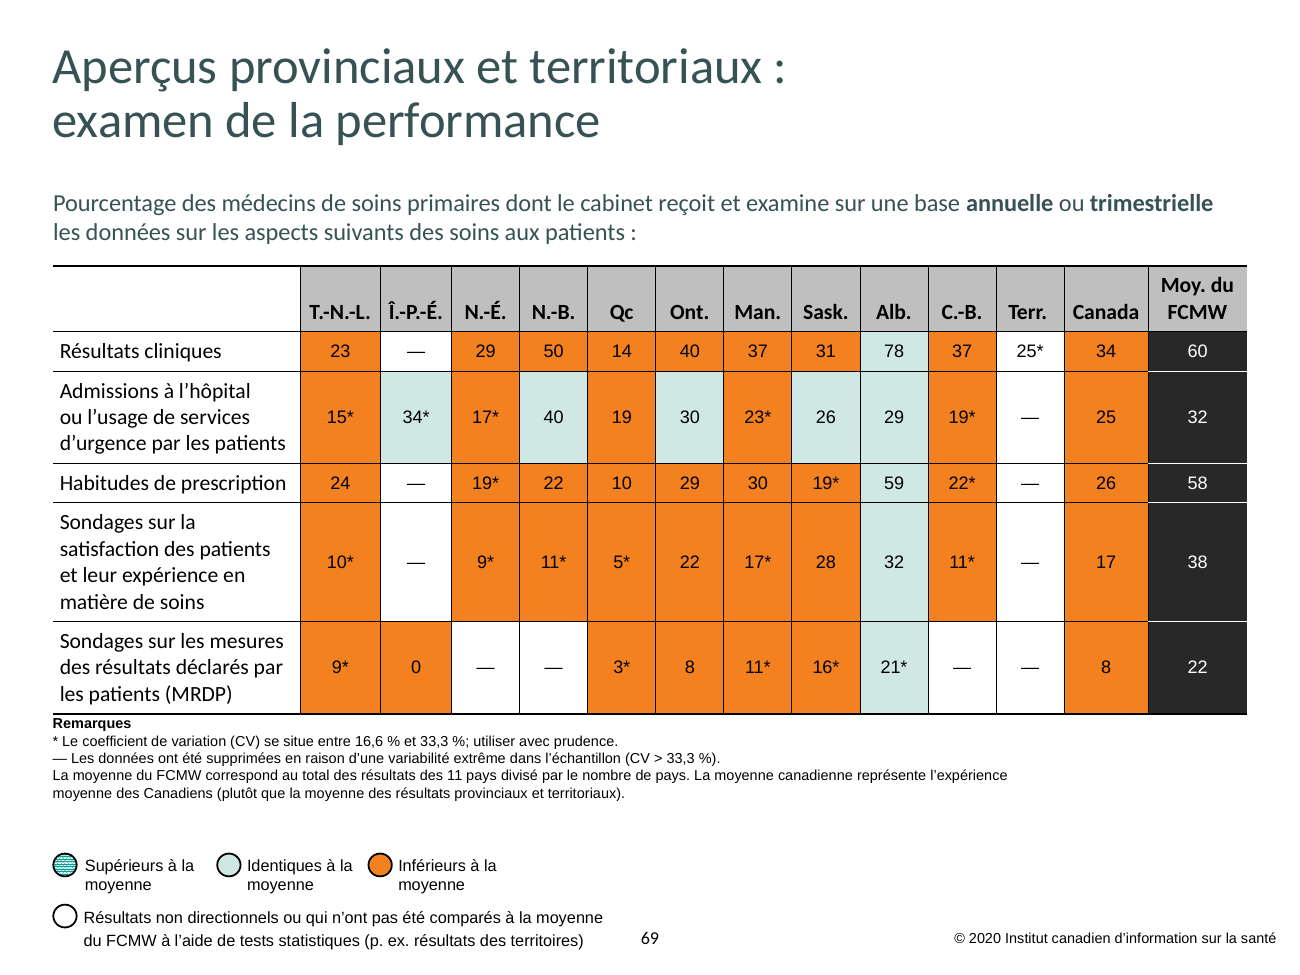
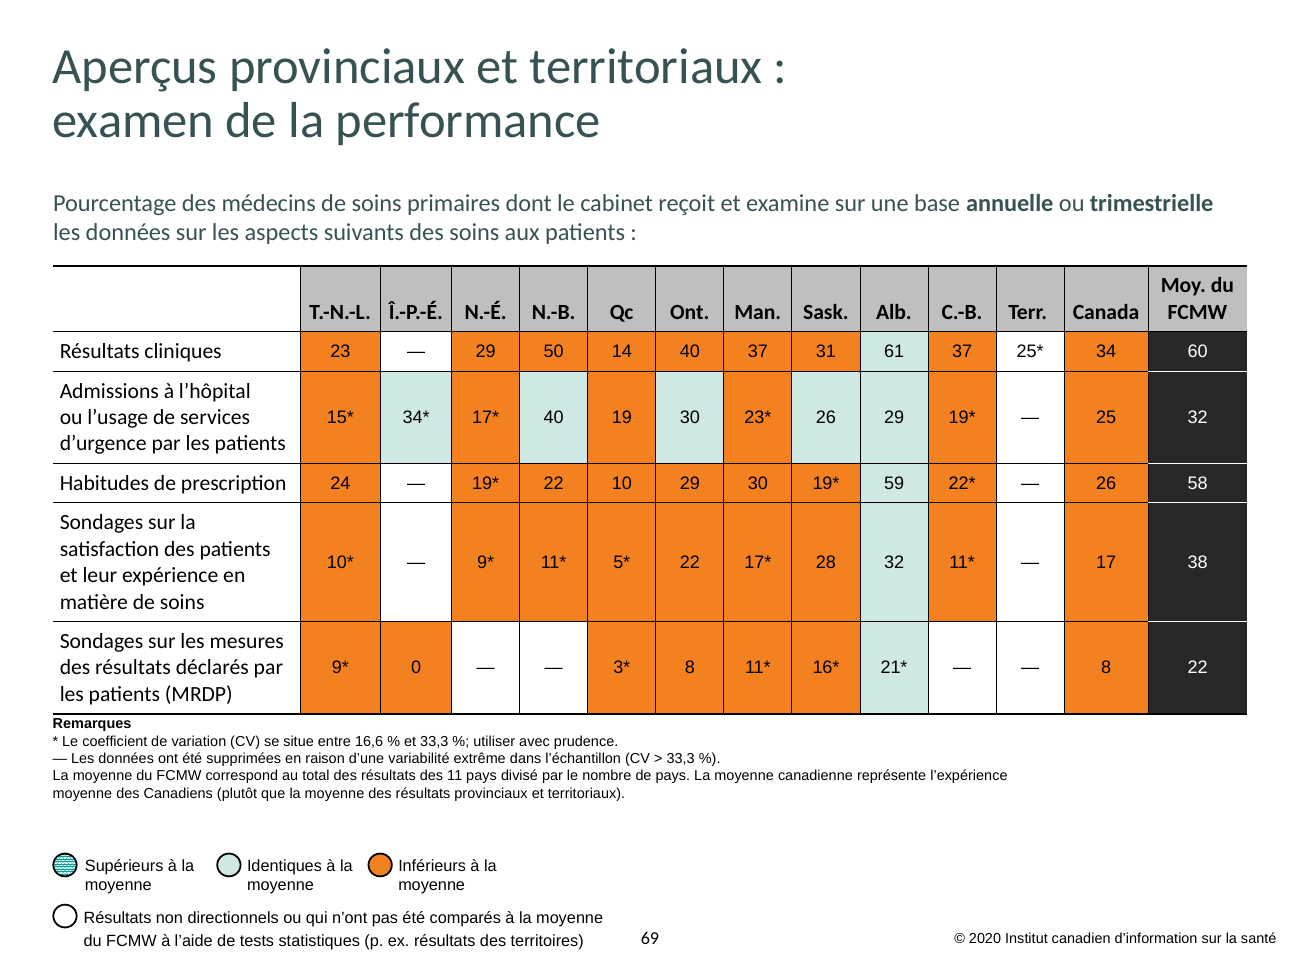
78: 78 -> 61
